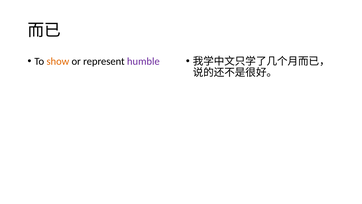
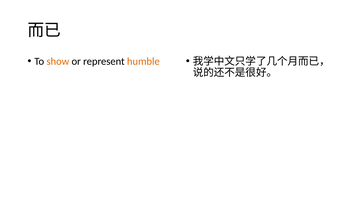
humble colour: purple -> orange
